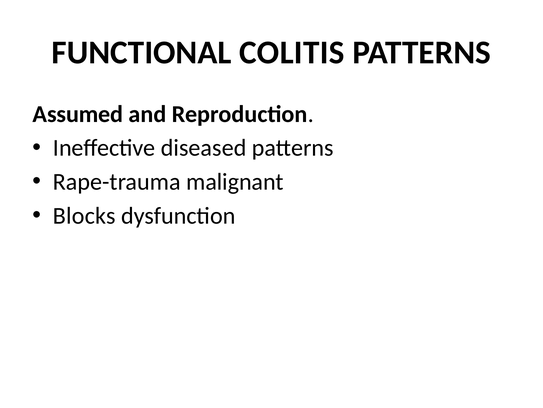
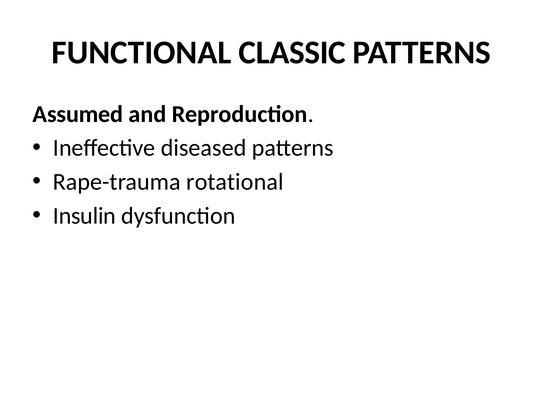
COLITIS: COLITIS -> CLASSIC
malignant: malignant -> rotational
Blocks: Blocks -> Insulin
